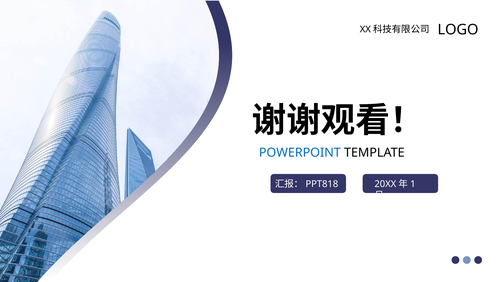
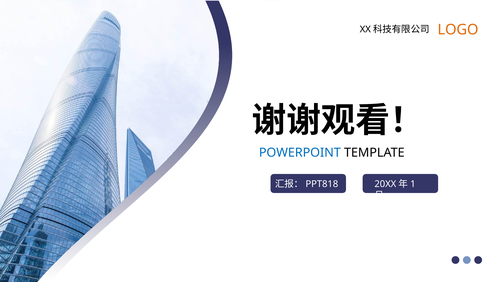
LOGO colour: black -> orange
